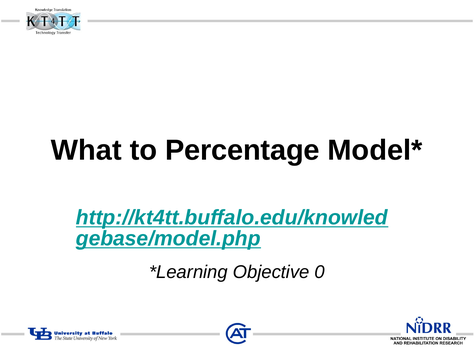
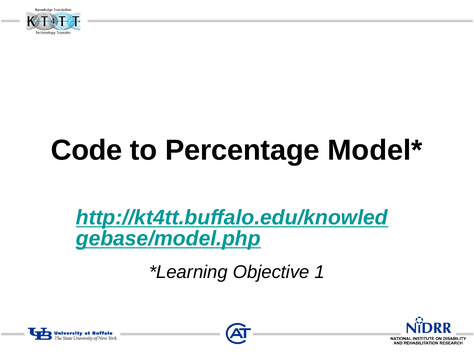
What: What -> Code
0: 0 -> 1
